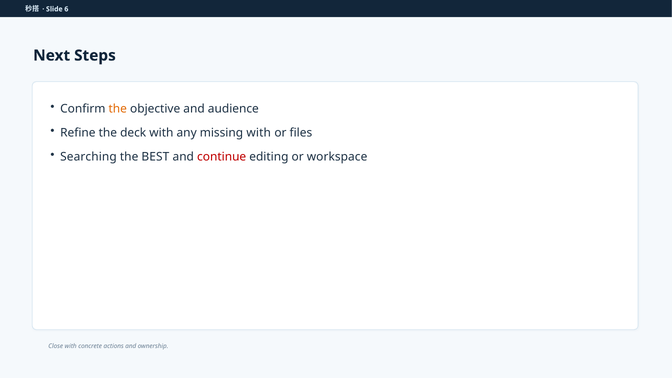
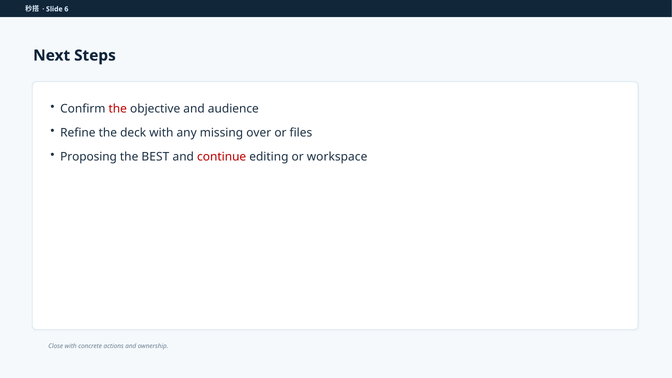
the at (118, 109) colour: orange -> red
missing with: with -> over
Searching: Searching -> Proposing
